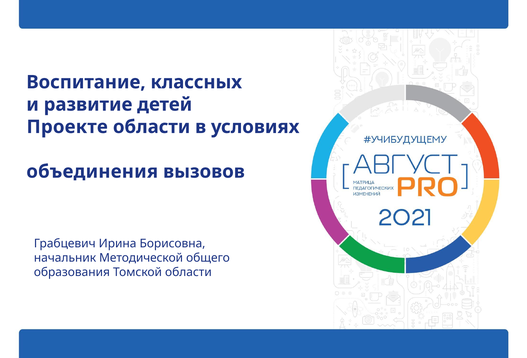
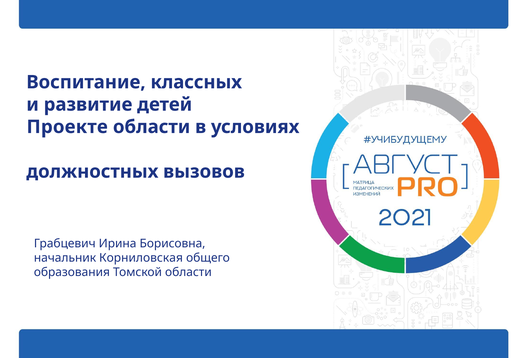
объединения: объединения -> должностных
Методической: Методической -> Корниловская
